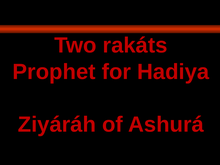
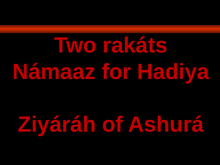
Prophet: Prophet -> Námaaz
